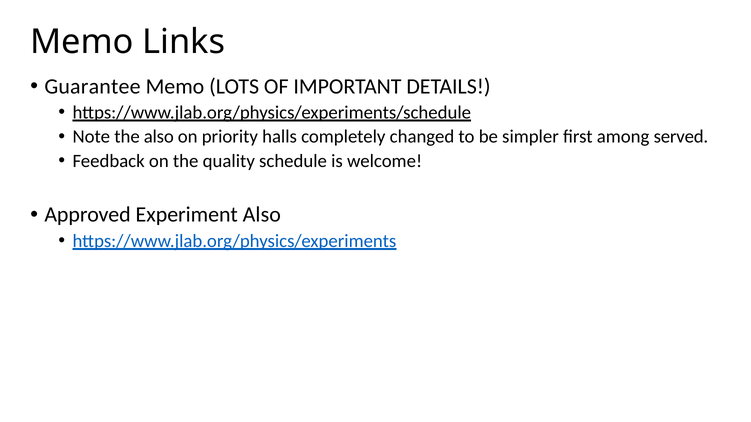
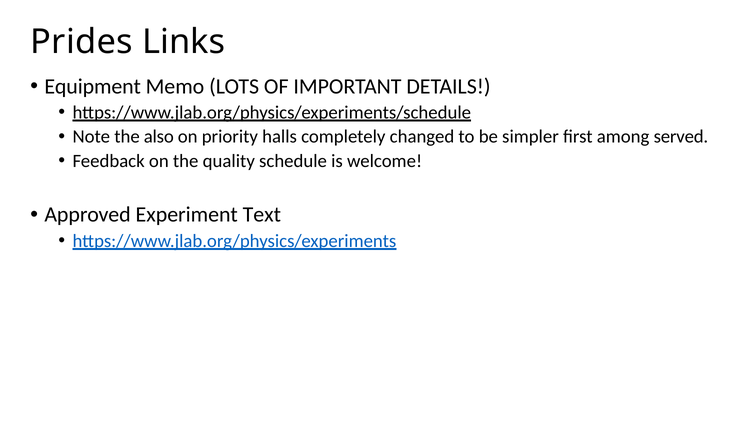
Memo at (82, 42): Memo -> Prides
Guarantee: Guarantee -> Equipment
Experiment Also: Also -> Text
